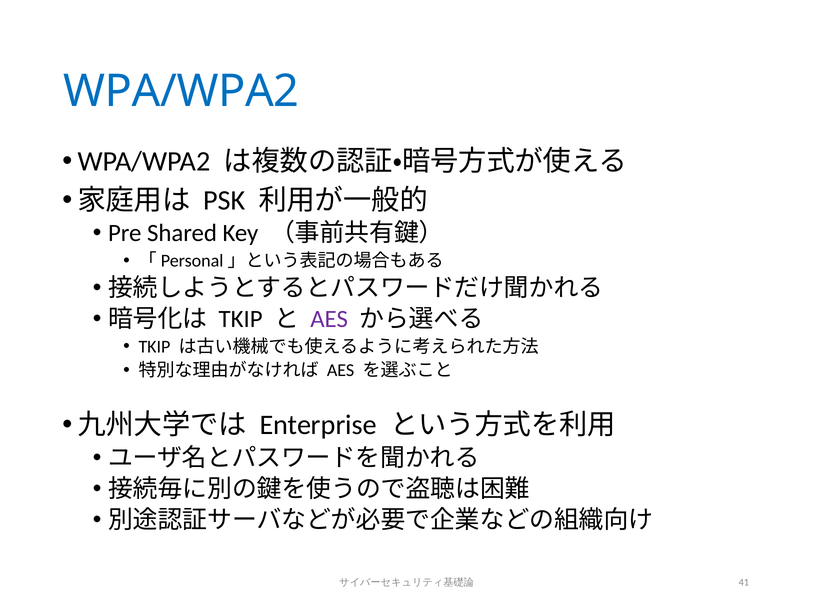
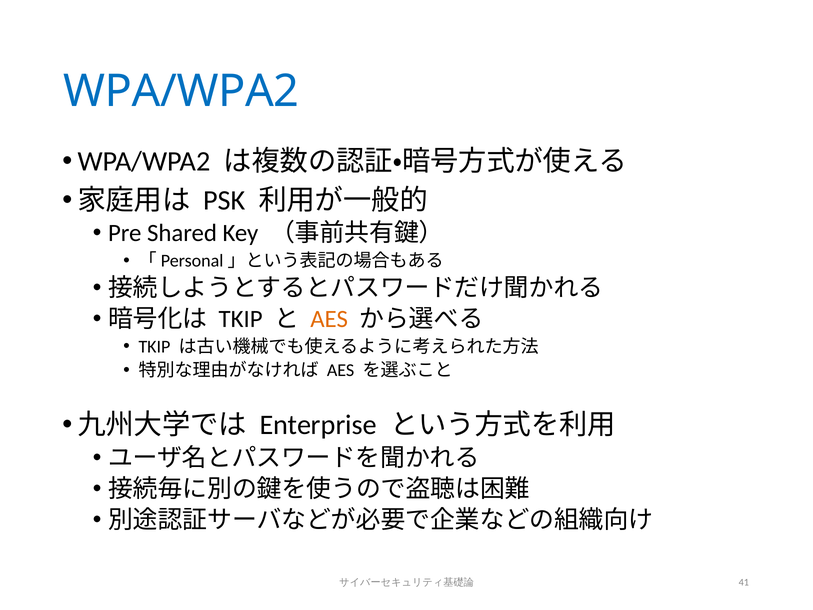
AES at (329, 319) colour: purple -> orange
